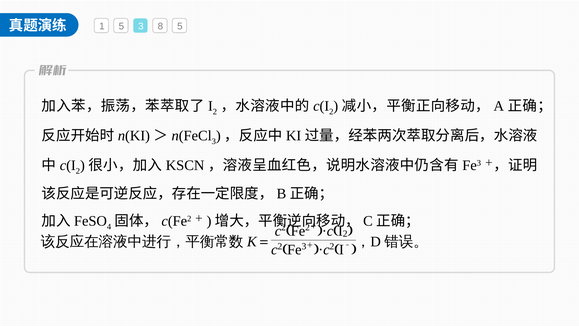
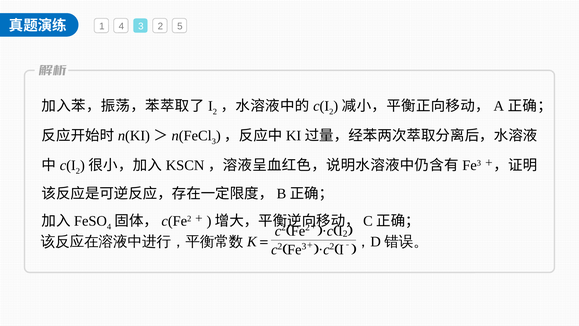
1 5: 5 -> 4
3 8: 8 -> 2
